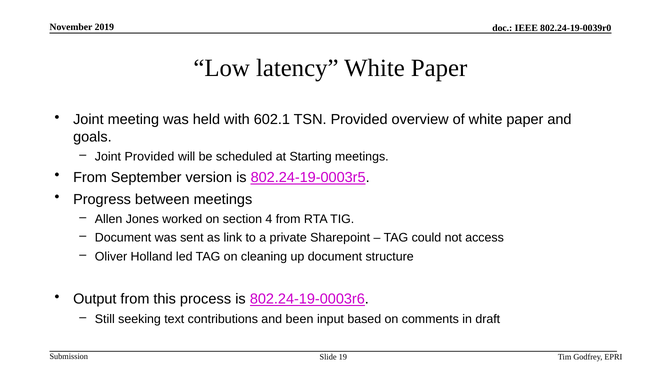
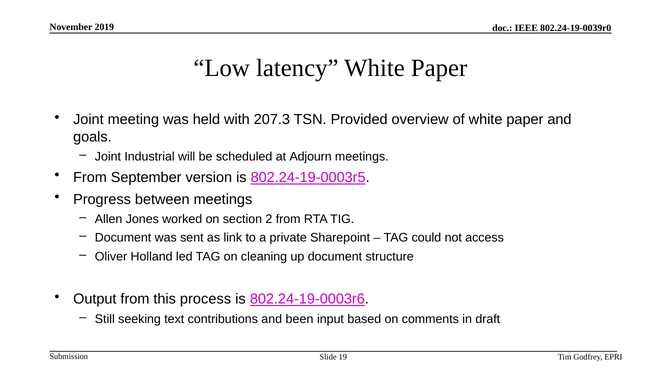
602.1: 602.1 -> 207.3
Joint Provided: Provided -> Industrial
Starting: Starting -> Adjourn
4: 4 -> 2
